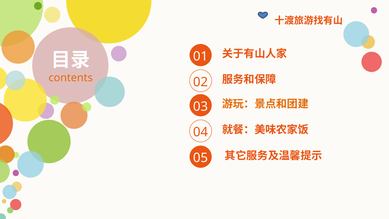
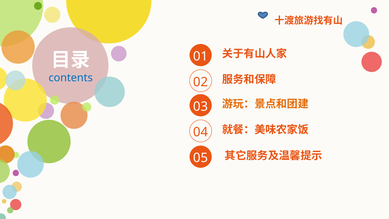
contents colour: orange -> blue
